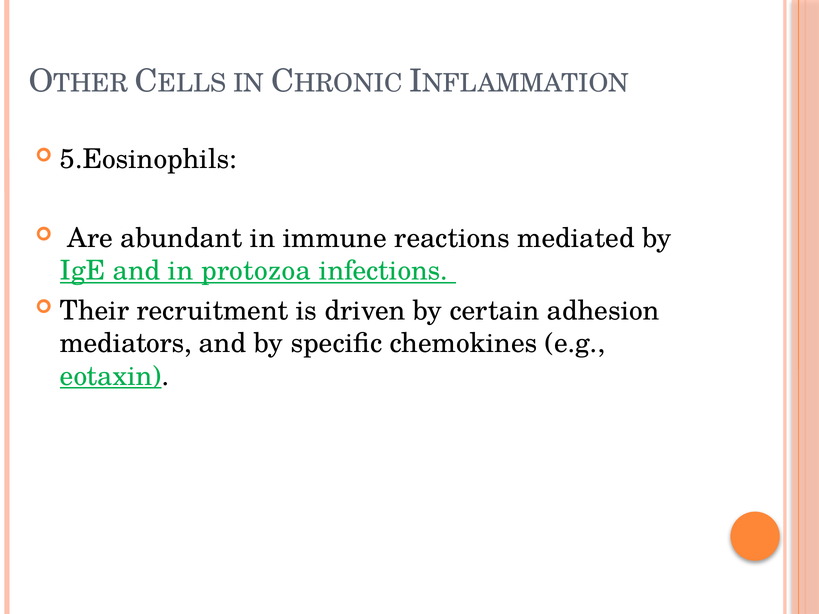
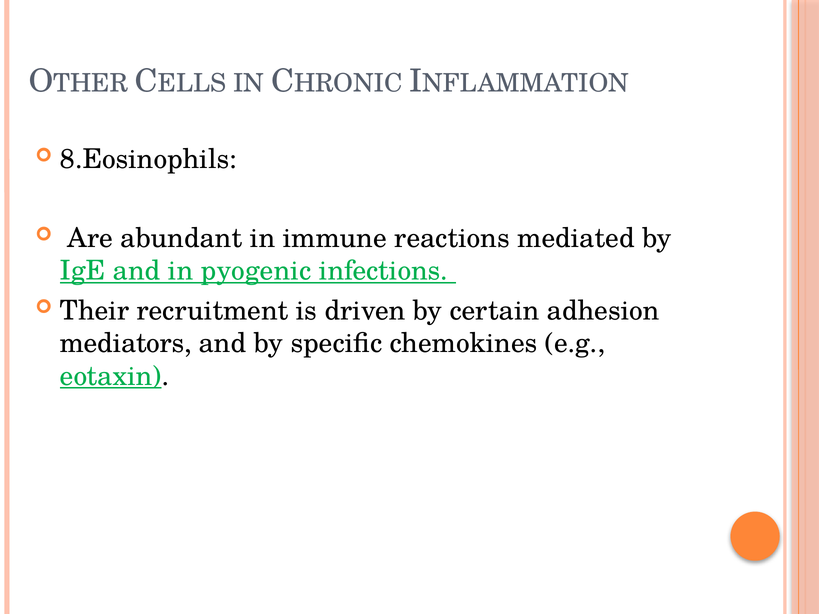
5.Eosinophils: 5.Eosinophils -> 8.Eosinophils
protozoa: protozoa -> pyogenic
